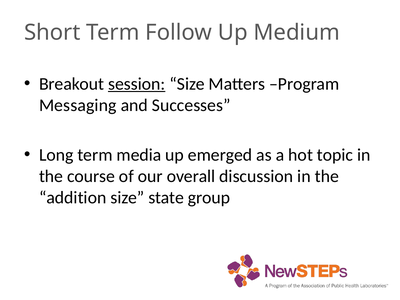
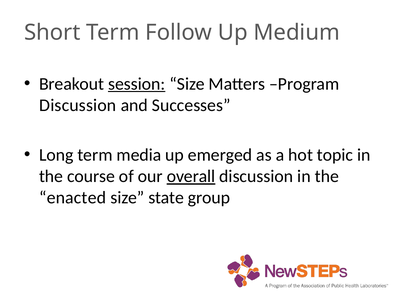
Messaging at (78, 105): Messaging -> Discussion
overall underline: none -> present
addition: addition -> enacted
